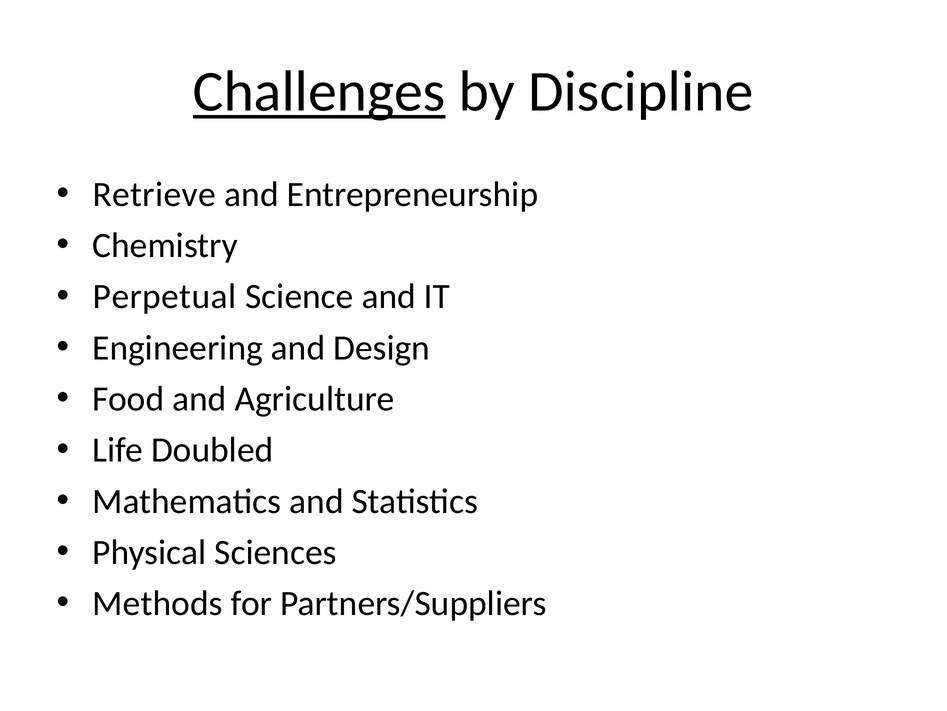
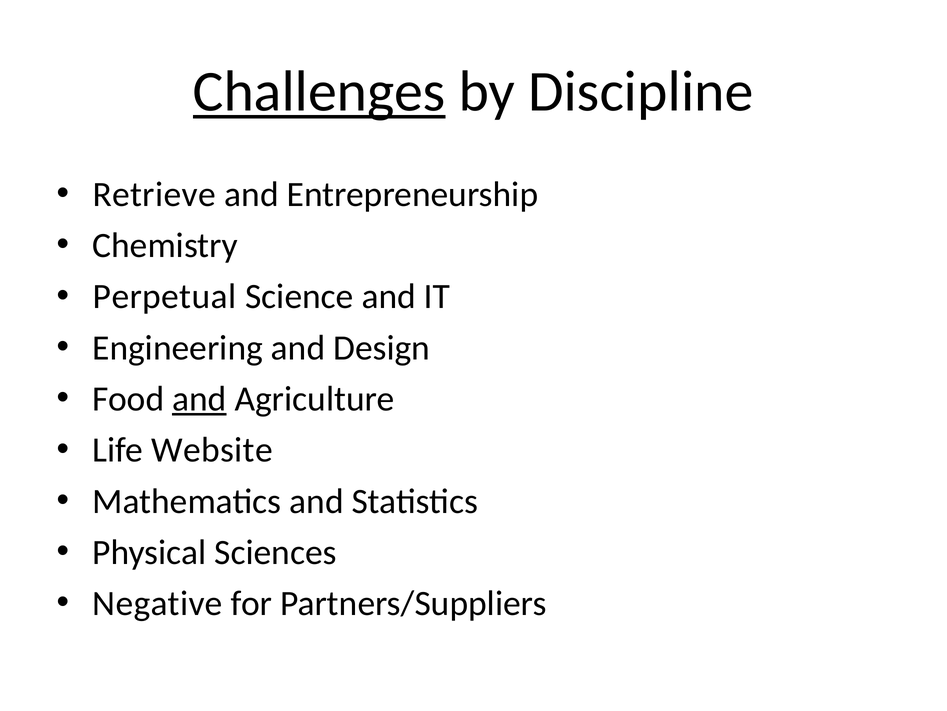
and at (199, 399) underline: none -> present
Doubled: Doubled -> Website
Methods: Methods -> Negative
